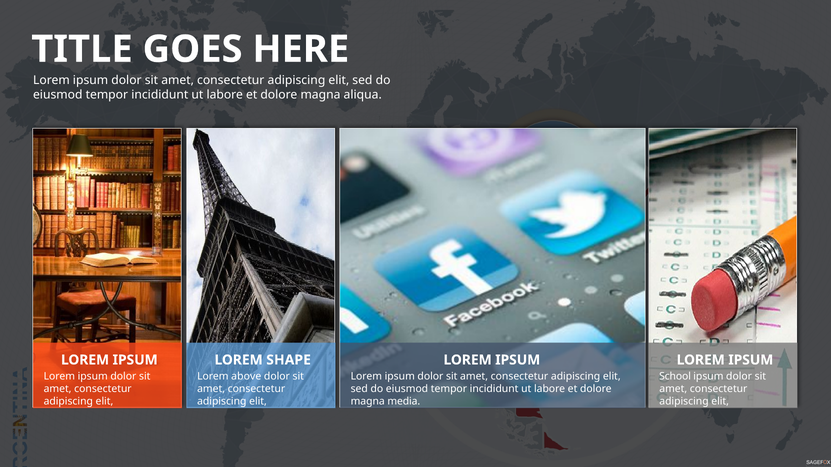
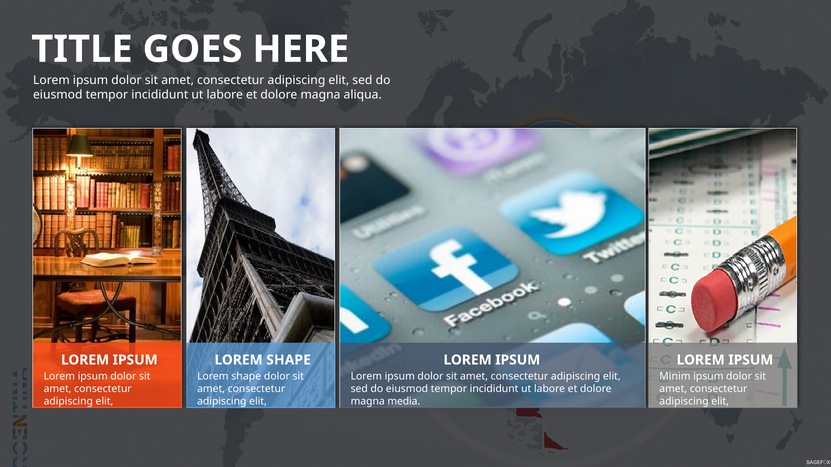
above at (246, 377): above -> shape
School: School -> Minim
